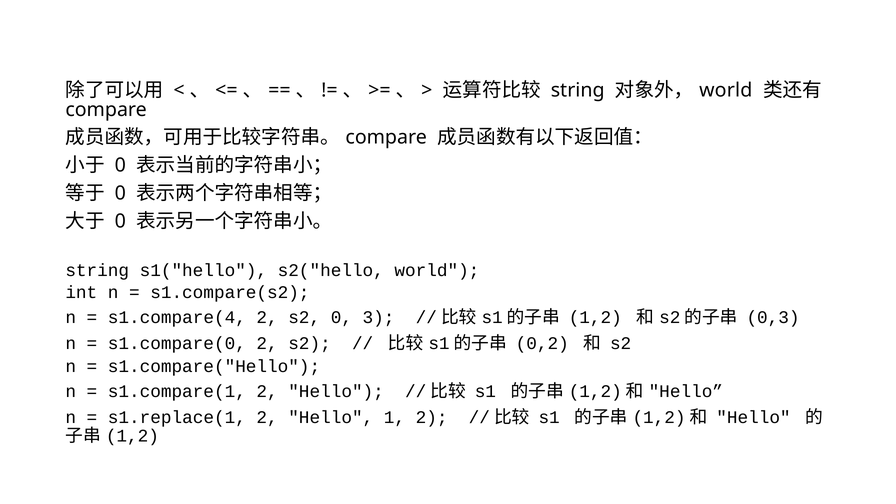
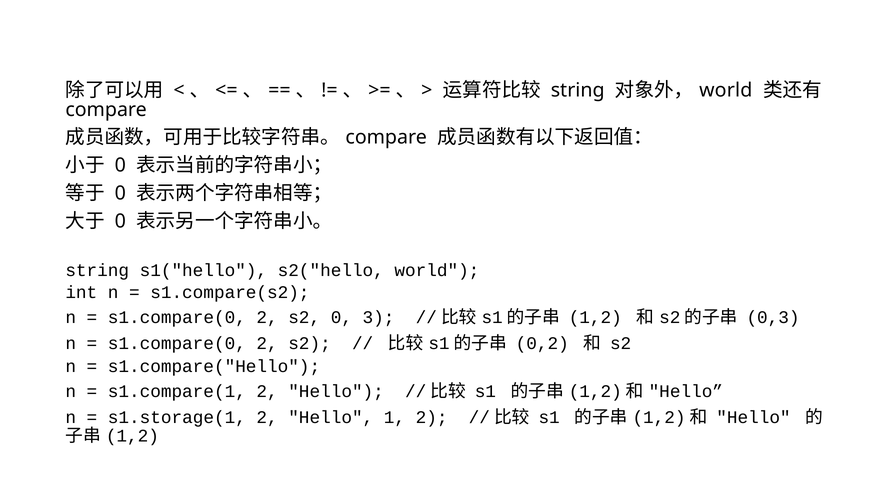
s1.compare(4 at (177, 318): s1.compare(4 -> s1.compare(0
s1.replace(1: s1.replace(1 -> s1.storage(1
